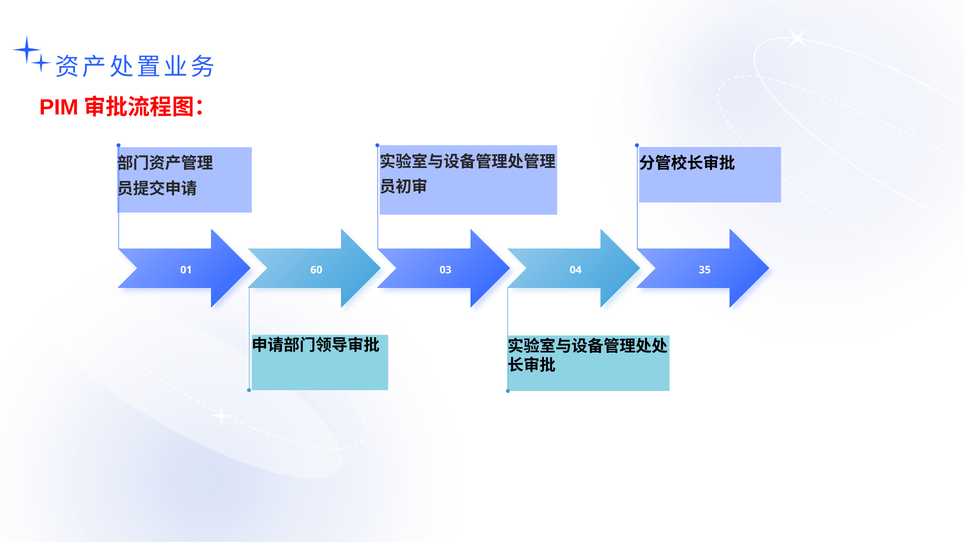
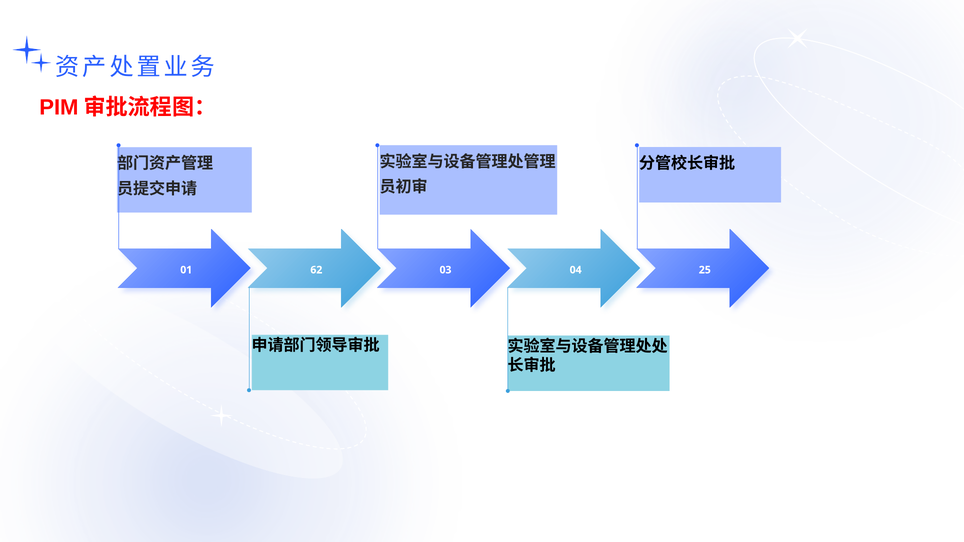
60: 60 -> 62
35: 35 -> 25
